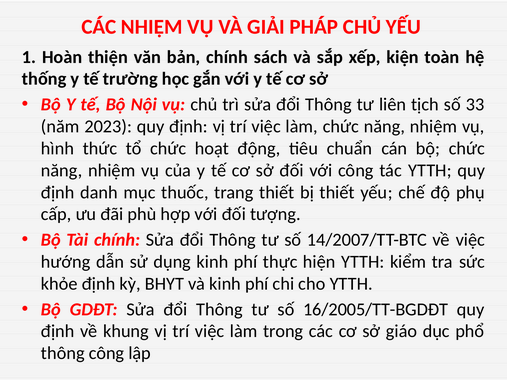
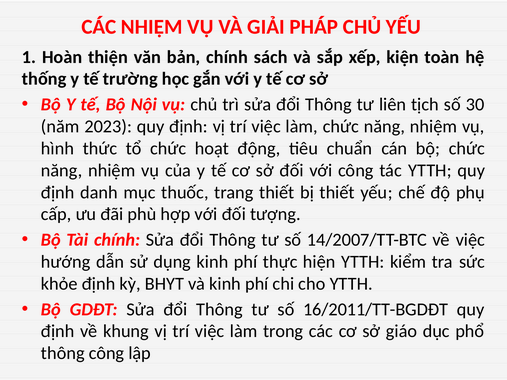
33: 33 -> 30
16/2005/TT-BGDĐT: 16/2005/TT-BGDĐT -> 16/2011/TT-BGDĐT
